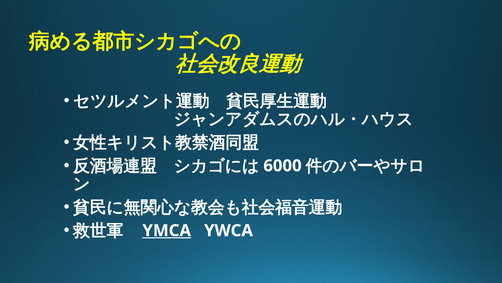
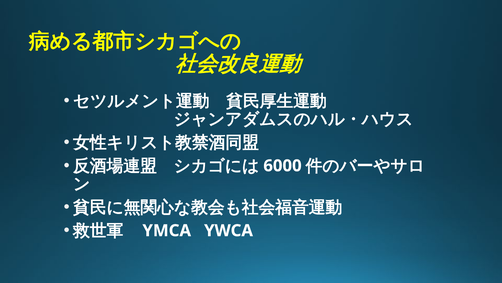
YMCA underline: present -> none
